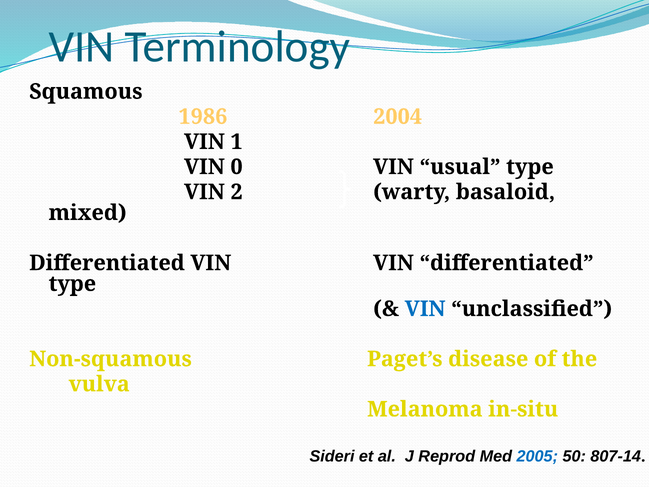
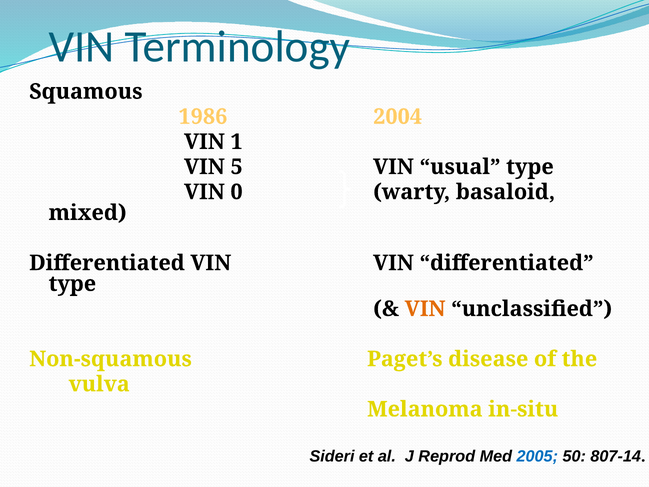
0: 0 -> 5
2: 2 -> 0
VIN at (425, 309) colour: blue -> orange
